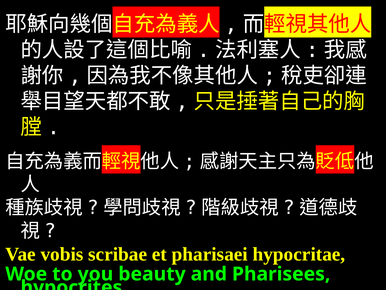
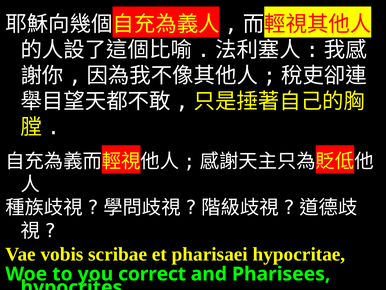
beauty: beauty -> correct
